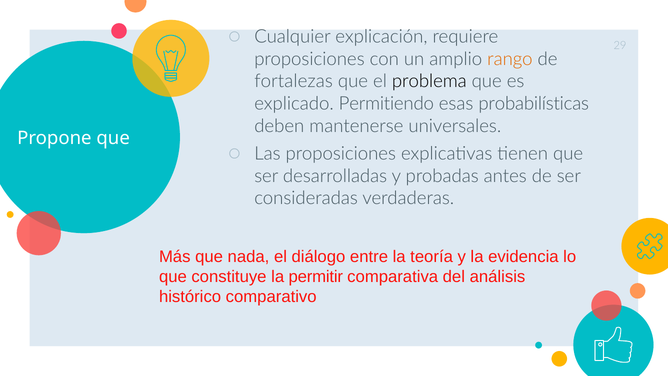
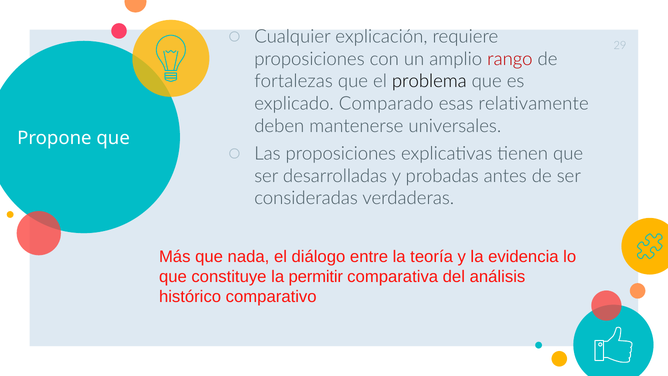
rango colour: orange -> red
Permitiendo: Permitiendo -> Comparado
probabilísticas: probabilísticas -> relativamente
